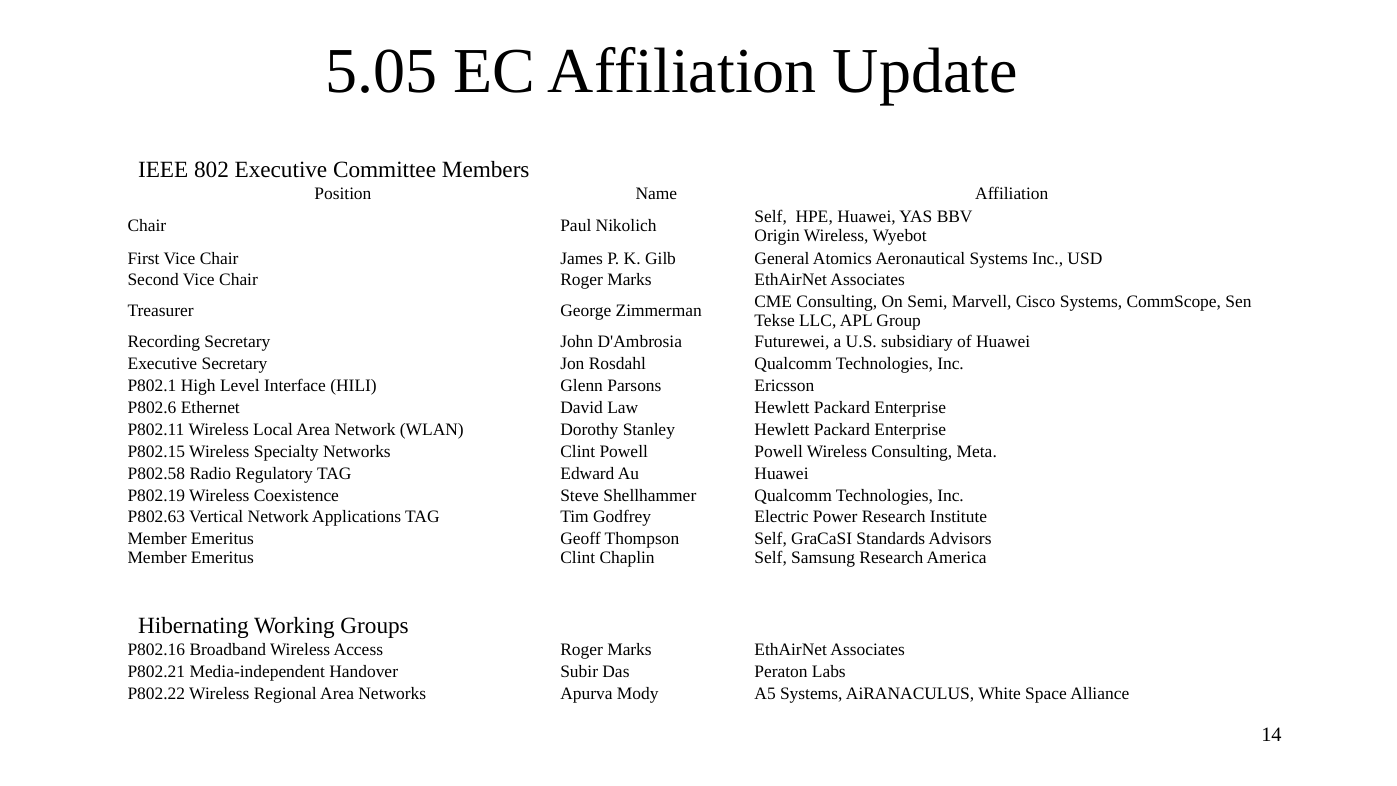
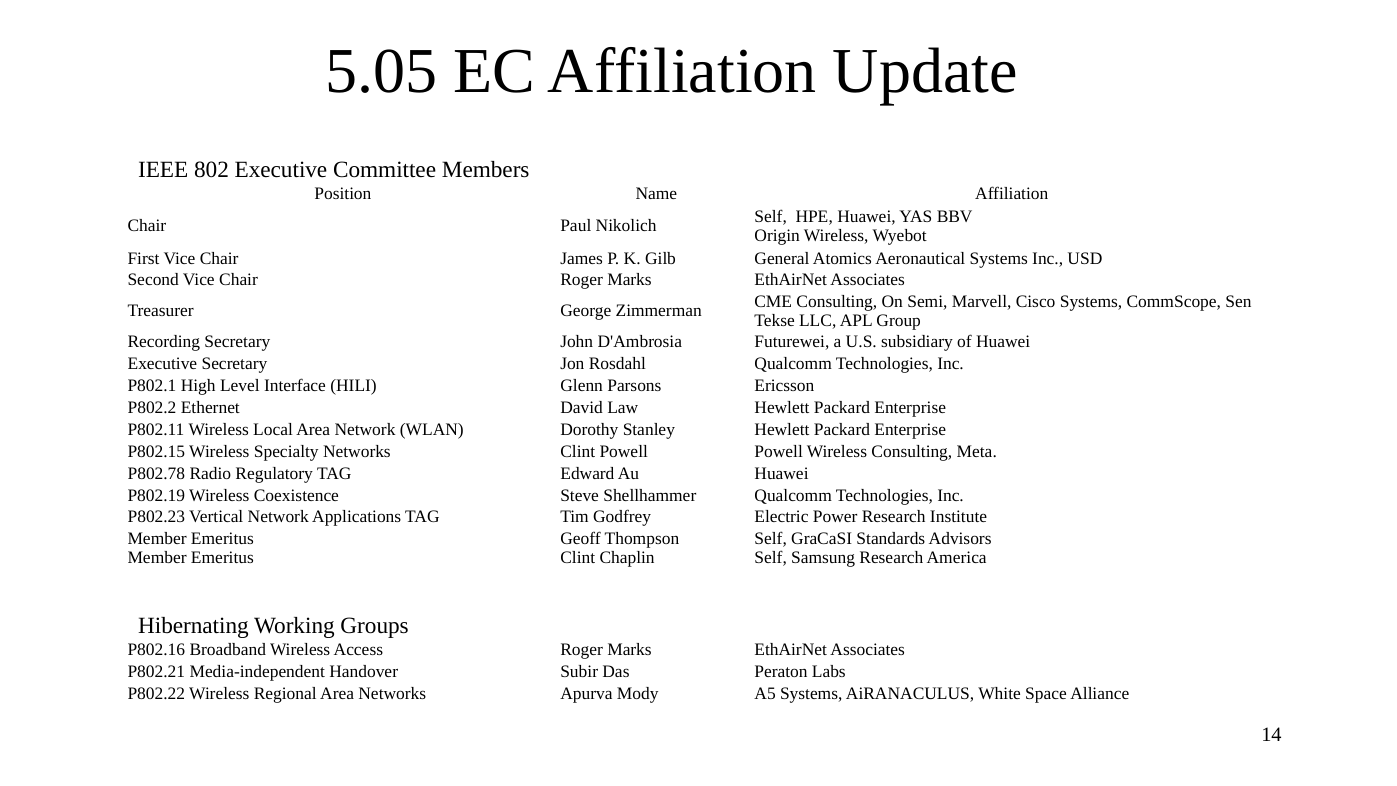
P802.6: P802.6 -> P802.2
P802.58: P802.58 -> P802.78
P802.63: P802.63 -> P802.23
